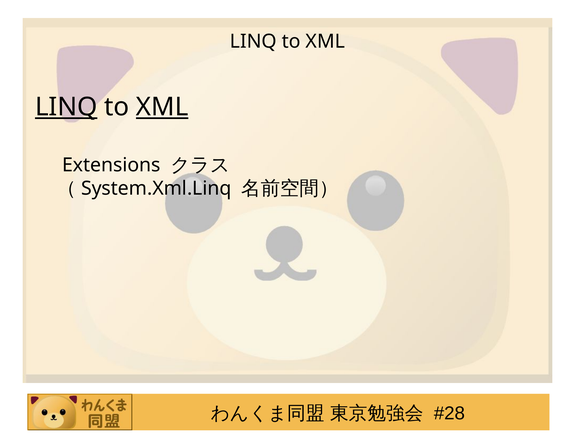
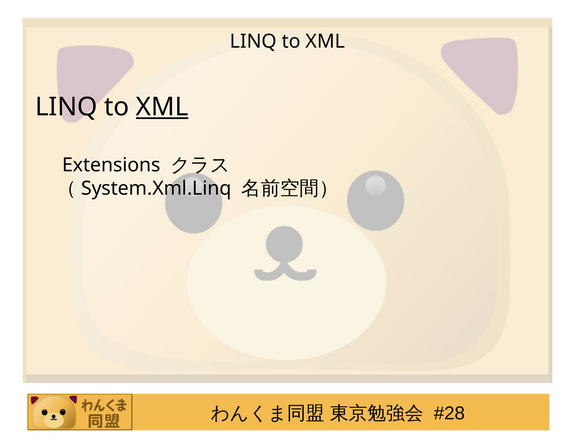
LINQ at (66, 107) underline: present -> none
